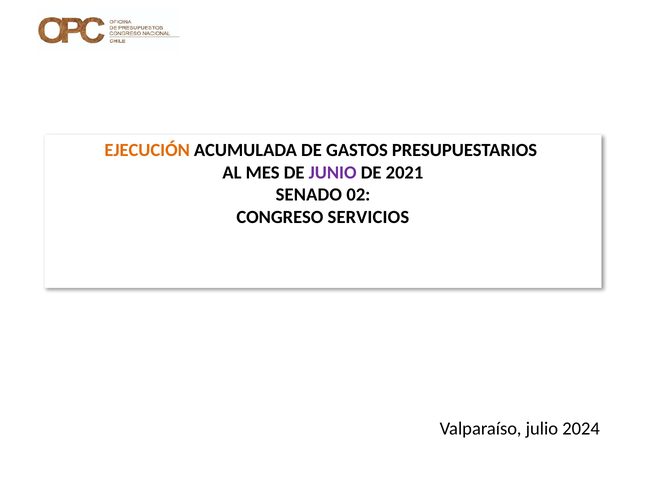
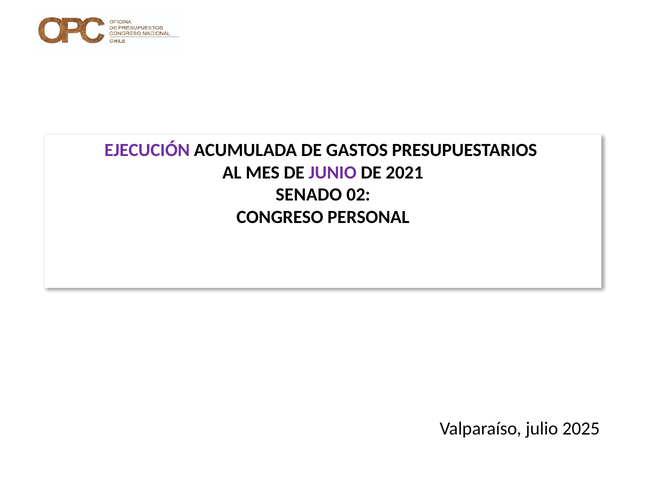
EJECUCIÓN colour: orange -> purple
SERVICIOS: SERVICIOS -> PERSONAL
2024: 2024 -> 2025
